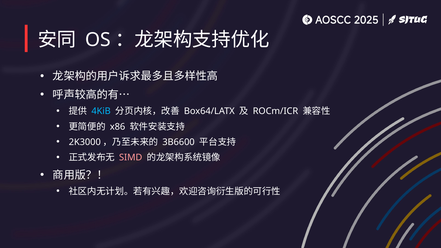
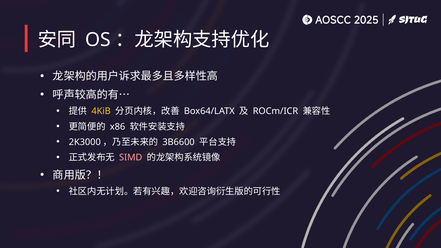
4KiB colour: light blue -> yellow
